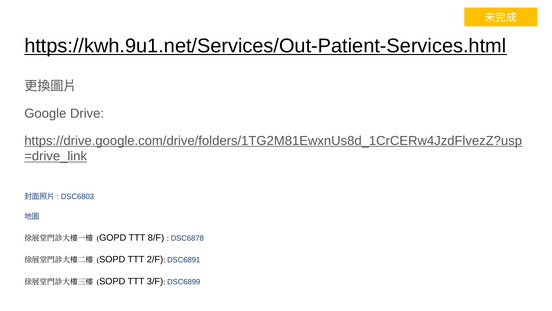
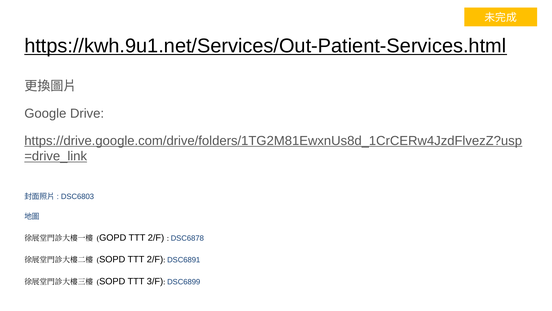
GOPD TTT 8/F: 8/F -> 2/F
